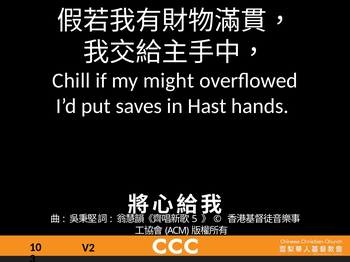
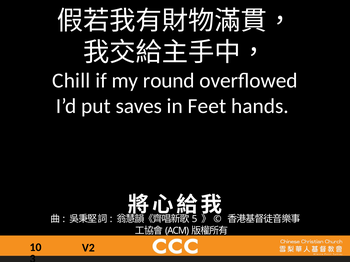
might: might -> round
Hast: Hast -> Feet
